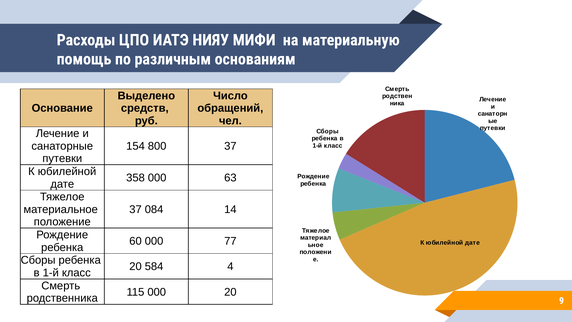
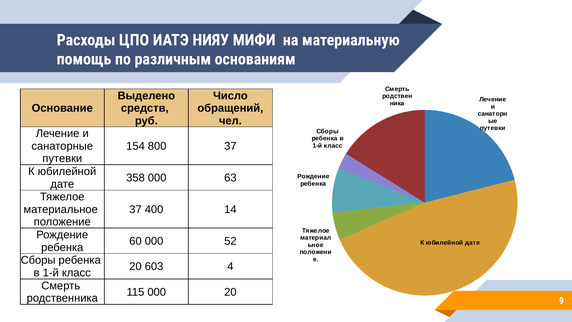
084: 084 -> 400
77: 77 -> 52
584: 584 -> 603
